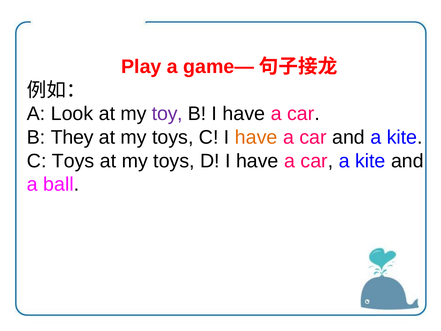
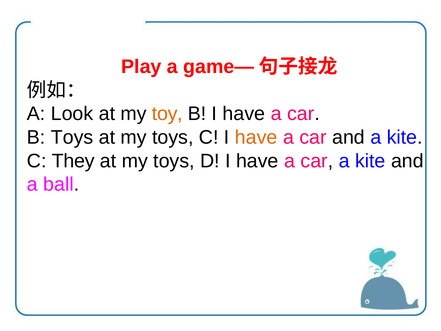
toy colour: purple -> orange
B They: They -> Toys
C Toys: Toys -> They
